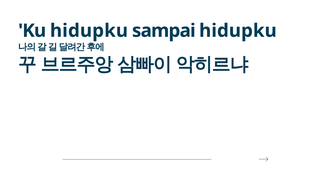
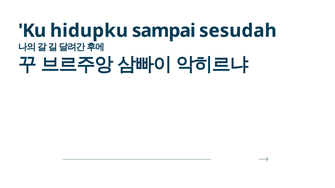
sampai hidupku: hidupku -> sesudah
